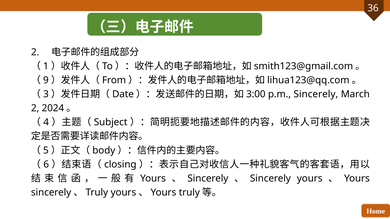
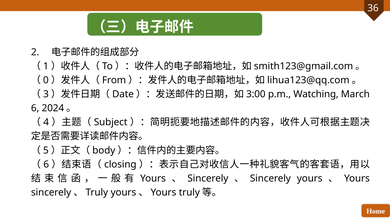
9: 9 -> 0
p.m Sincerely: Sincerely -> Watching
2 at (35, 108): 2 -> 6
